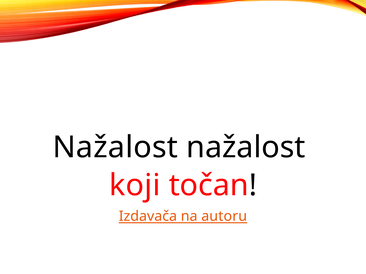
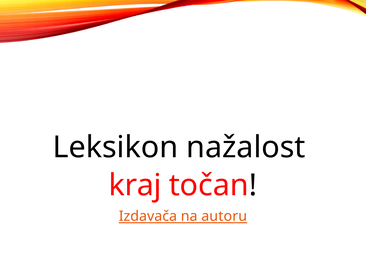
Nažalost at (115, 148): Nažalost -> Leksikon
koji: koji -> kraj
